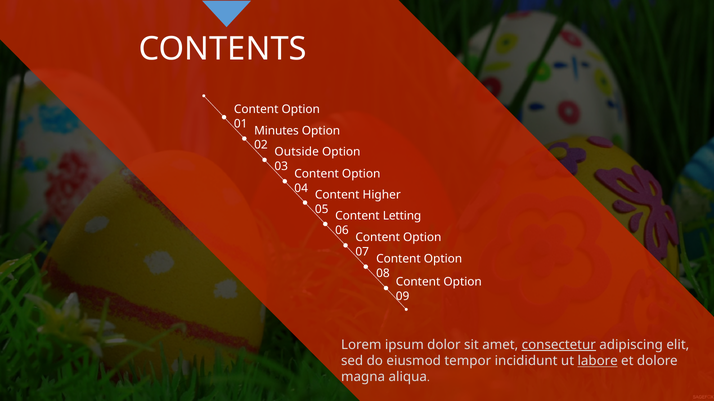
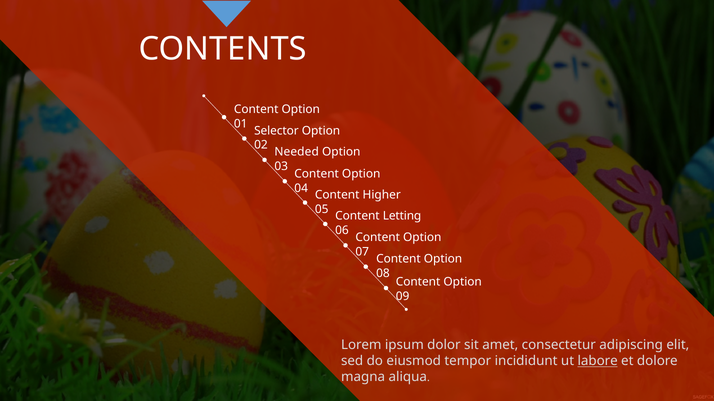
Minutes: Minutes -> Selector
Outside: Outside -> Needed
consectetur underline: present -> none
